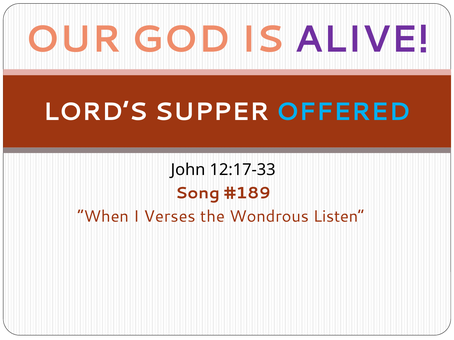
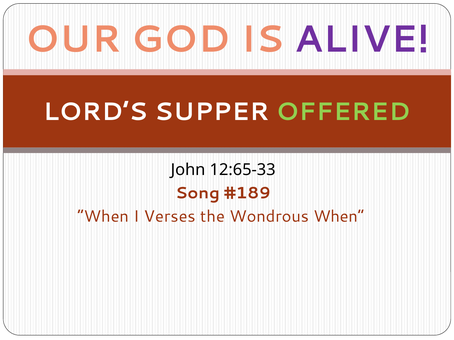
OFFERED colour: light blue -> light green
12:17-33: 12:17-33 -> 12:65-33
Wondrous Listen: Listen -> When
